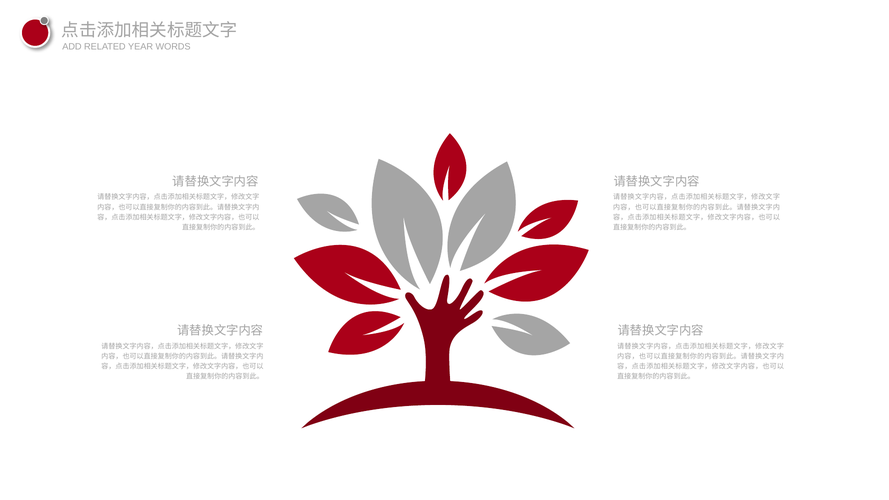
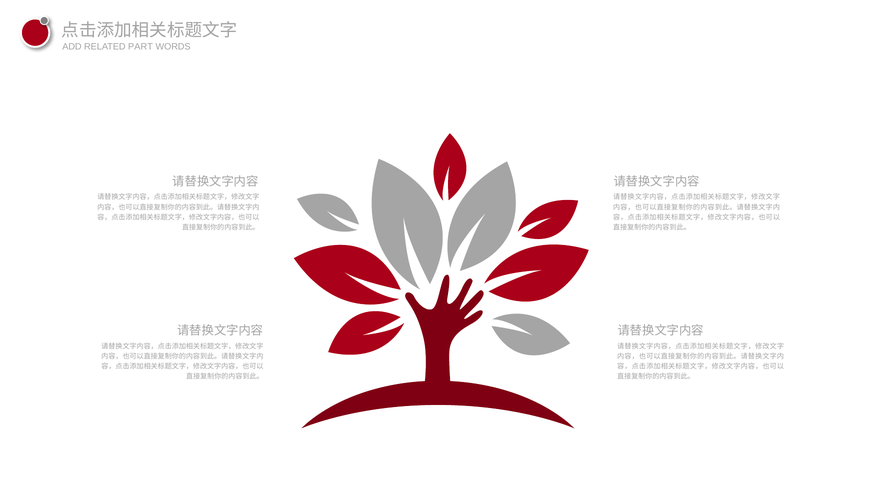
YEAR: YEAR -> PART
